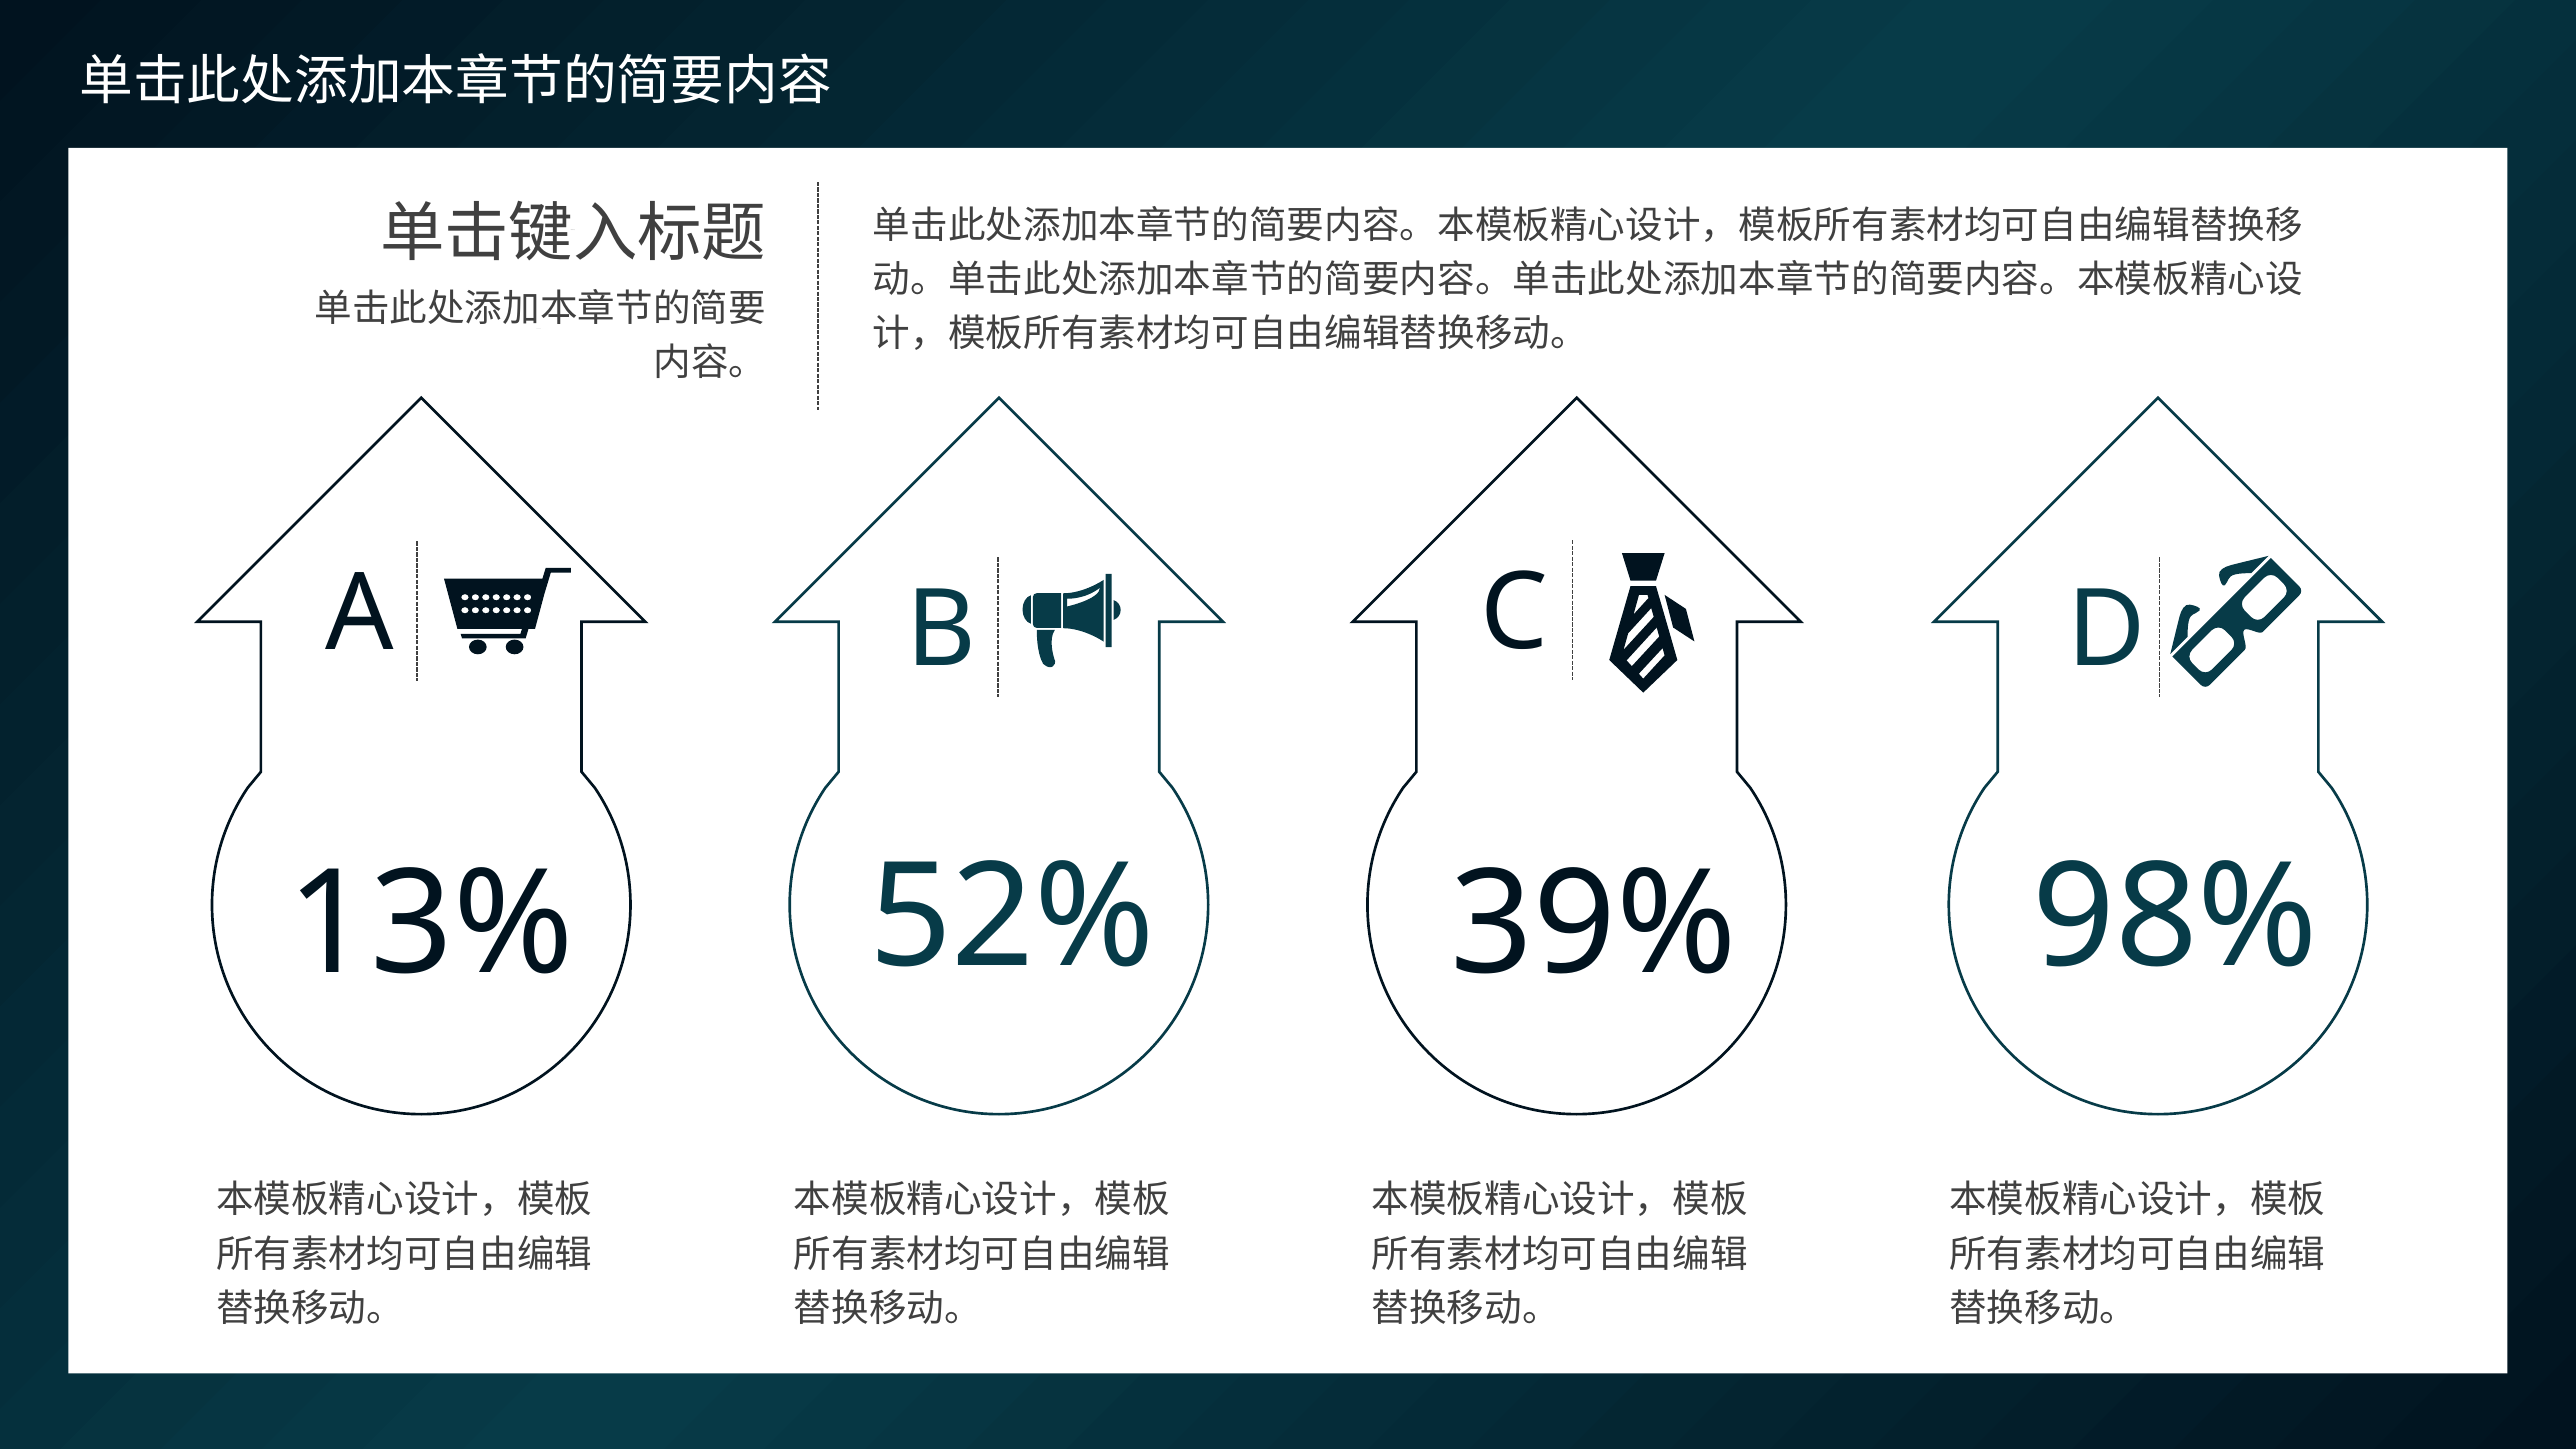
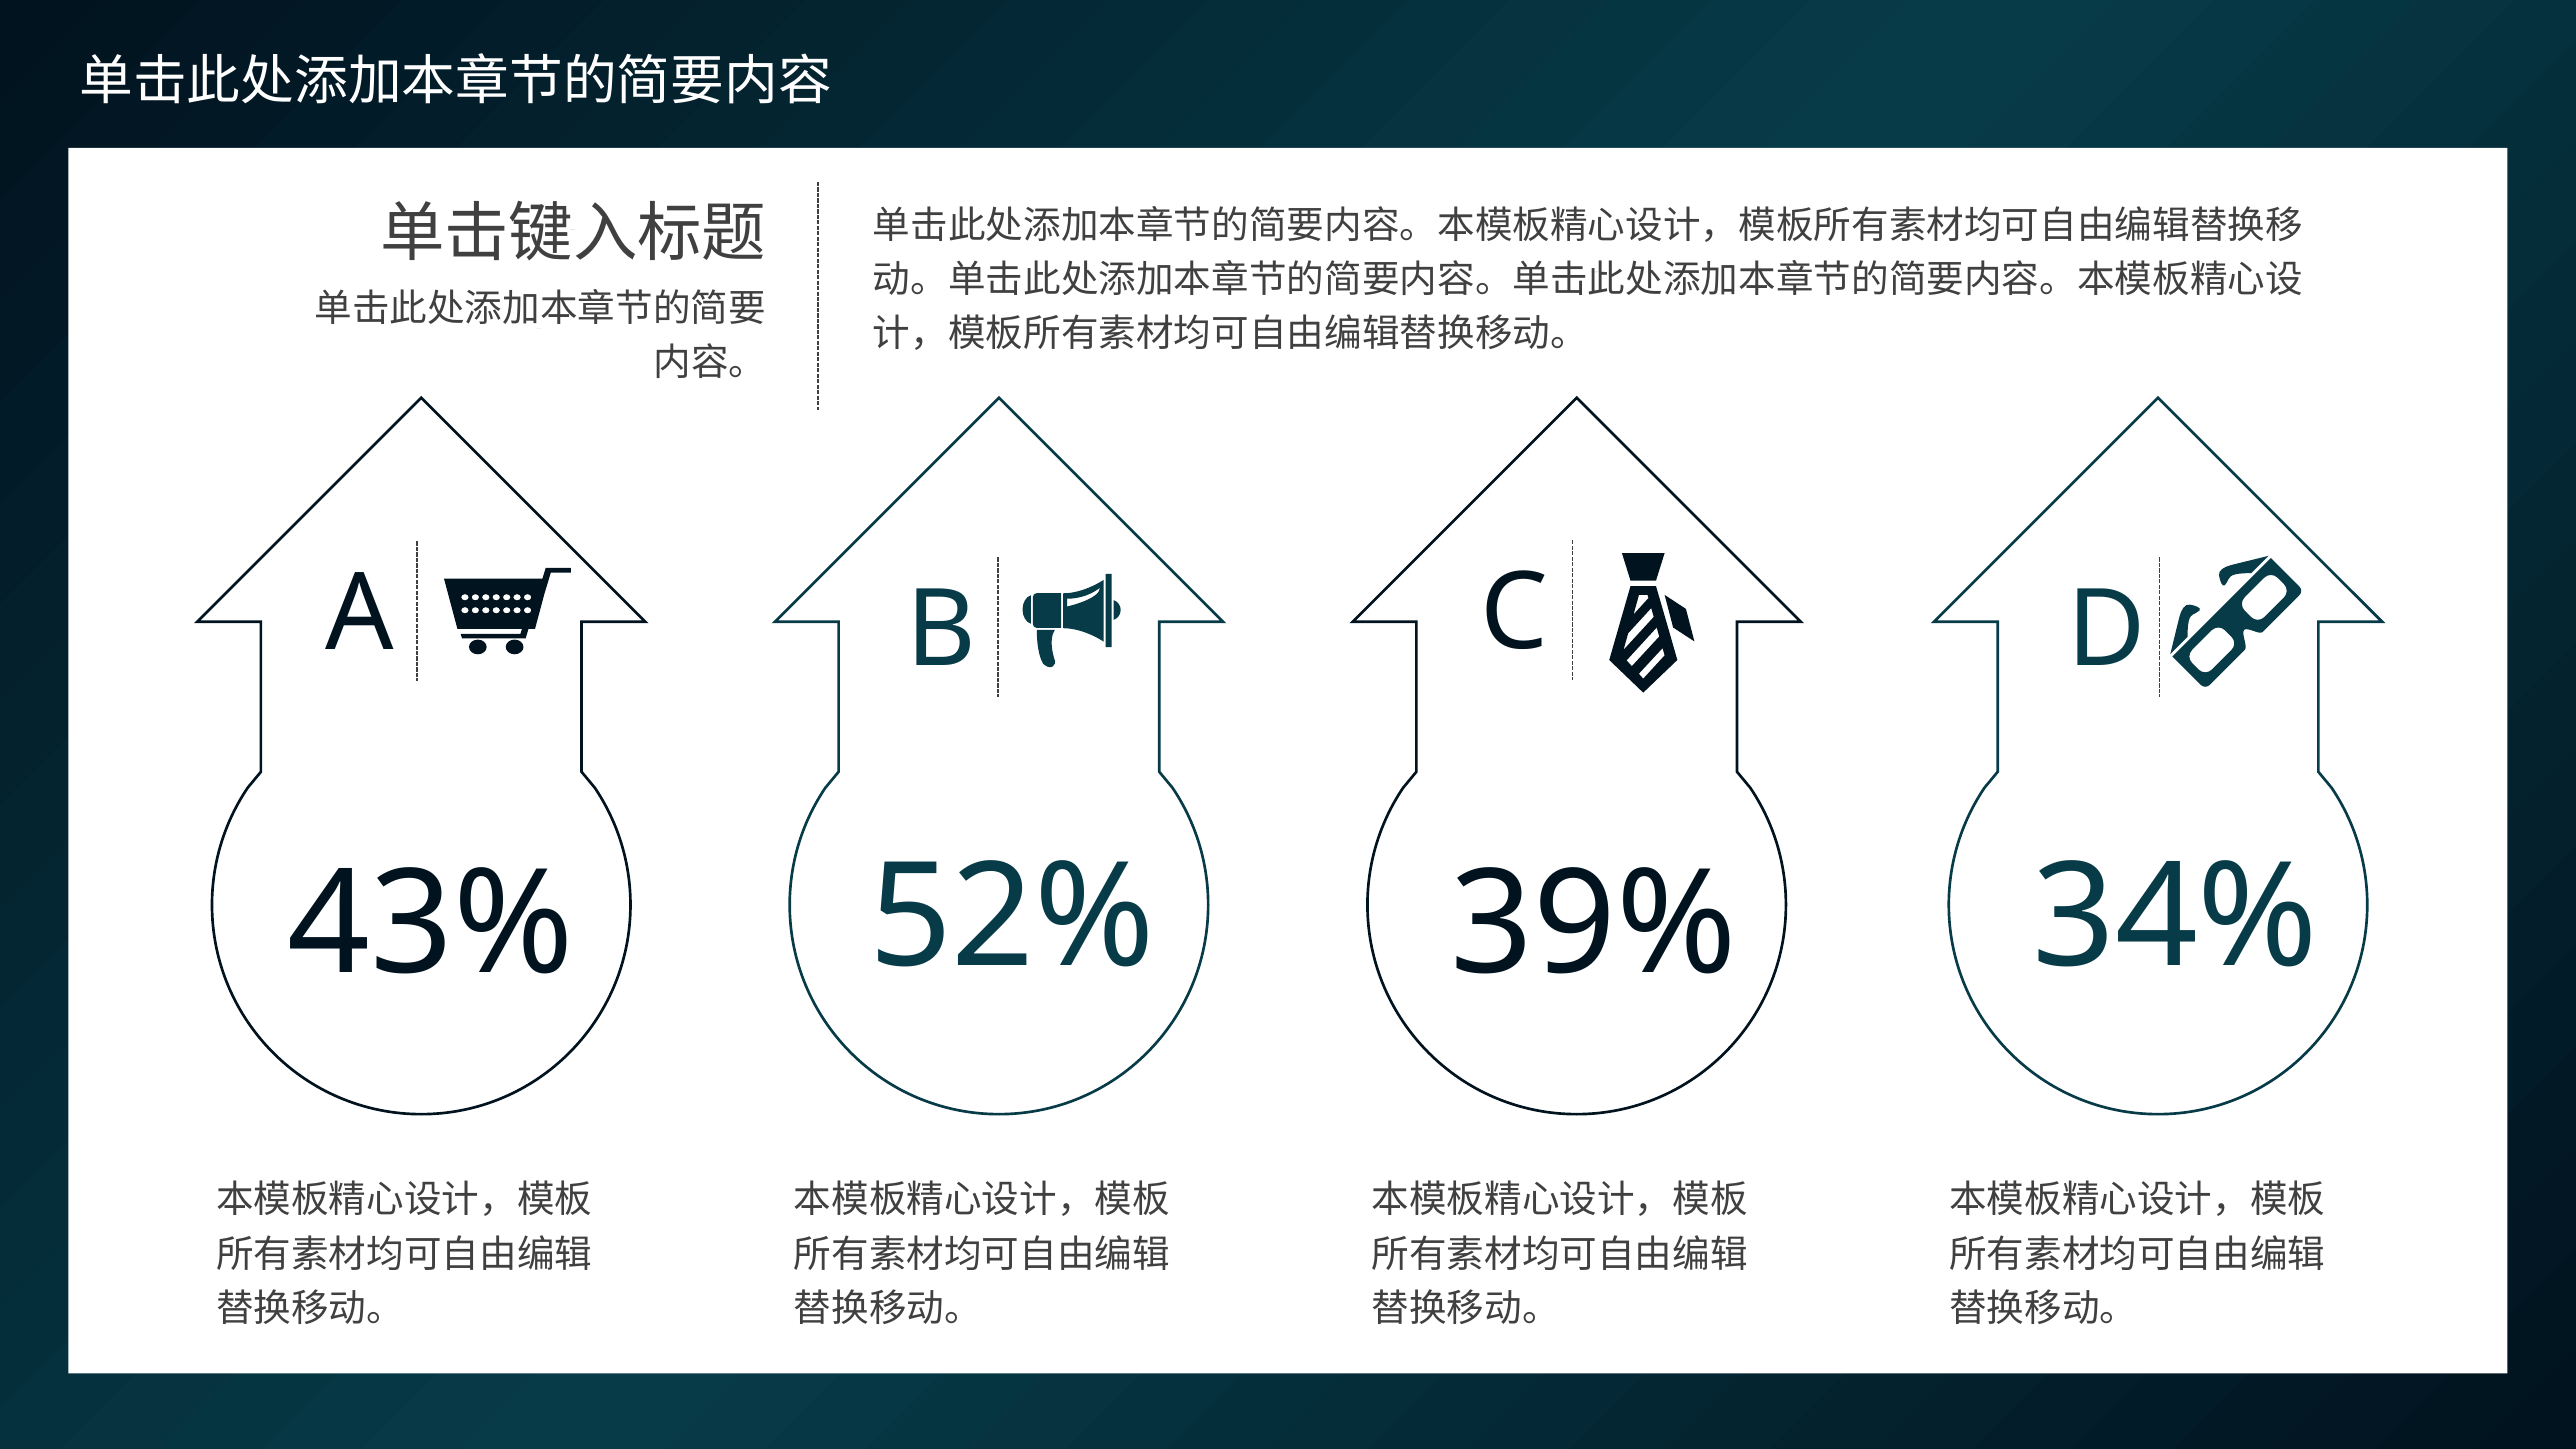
13%: 13% -> 43%
98%: 98% -> 34%
